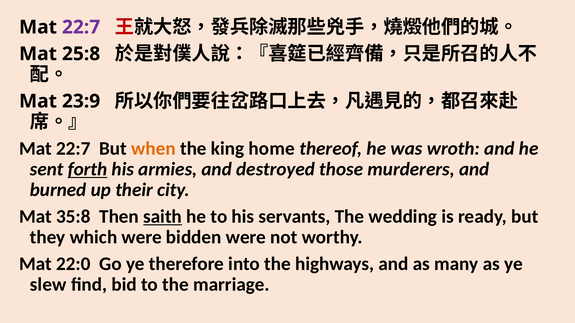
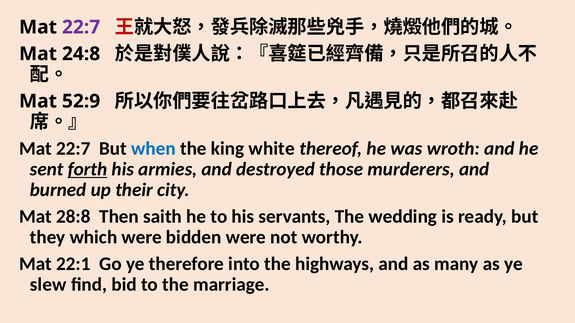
25:8: 25:8 -> 24:8
23:9: 23:9 -> 52:9
when colour: orange -> blue
home: home -> white
35:8: 35:8 -> 28:8
saith underline: present -> none
22:0: 22:0 -> 22:1
